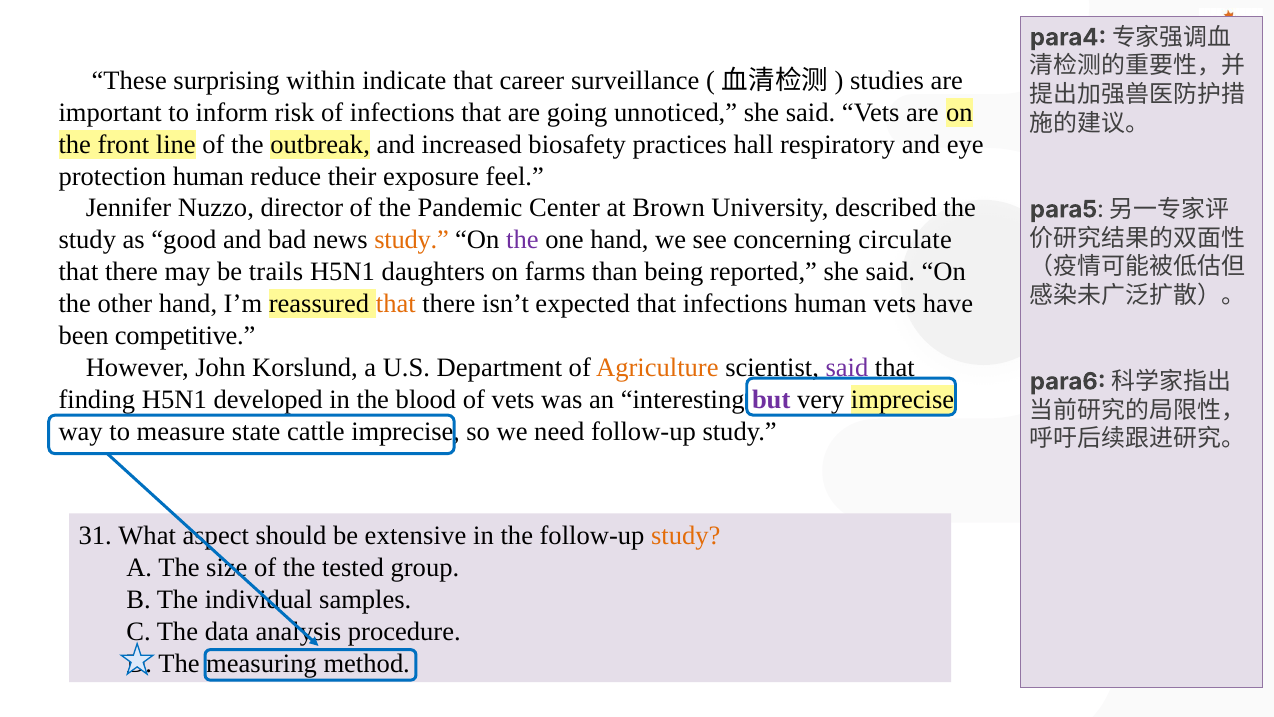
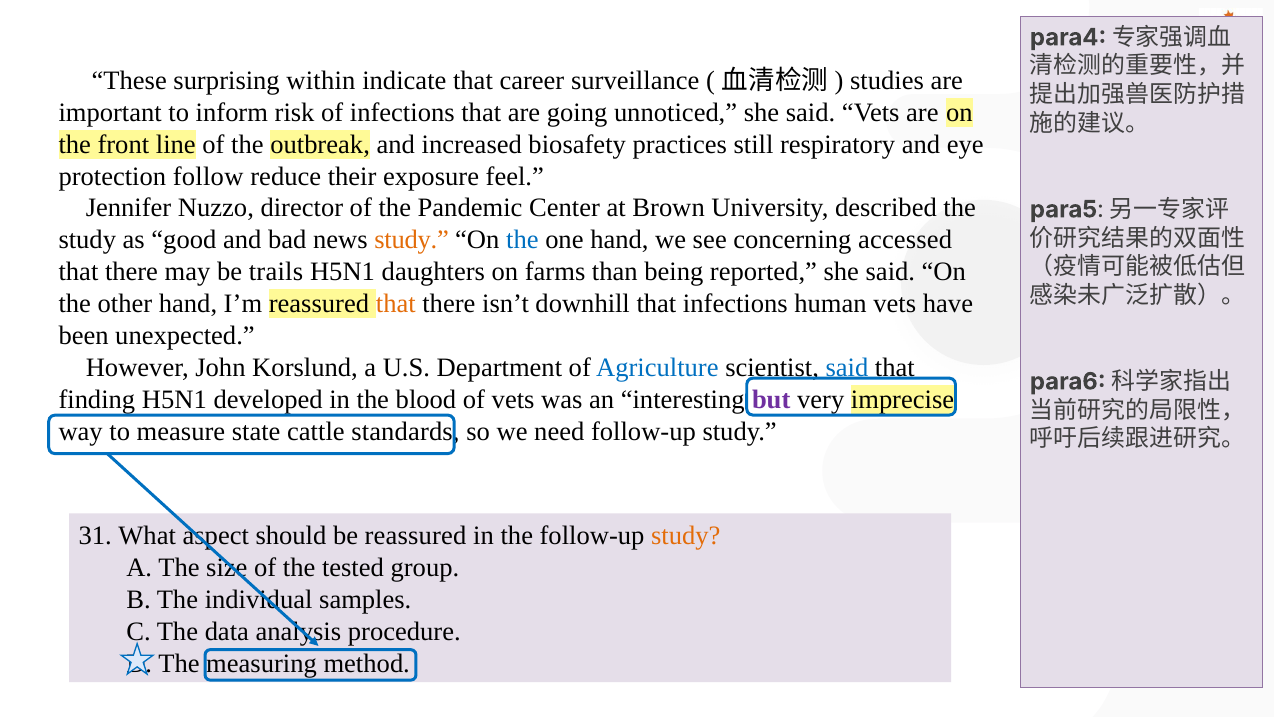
hall: hall -> still
protection human: human -> follow
the at (522, 240) colour: purple -> blue
circulate: circulate -> accessed
expected: expected -> downhill
competitive: competitive -> unexpected
Agriculture colour: orange -> blue
said at (847, 367) colour: purple -> blue
cattle imprecise: imprecise -> standards
be extensive: extensive -> reassured
